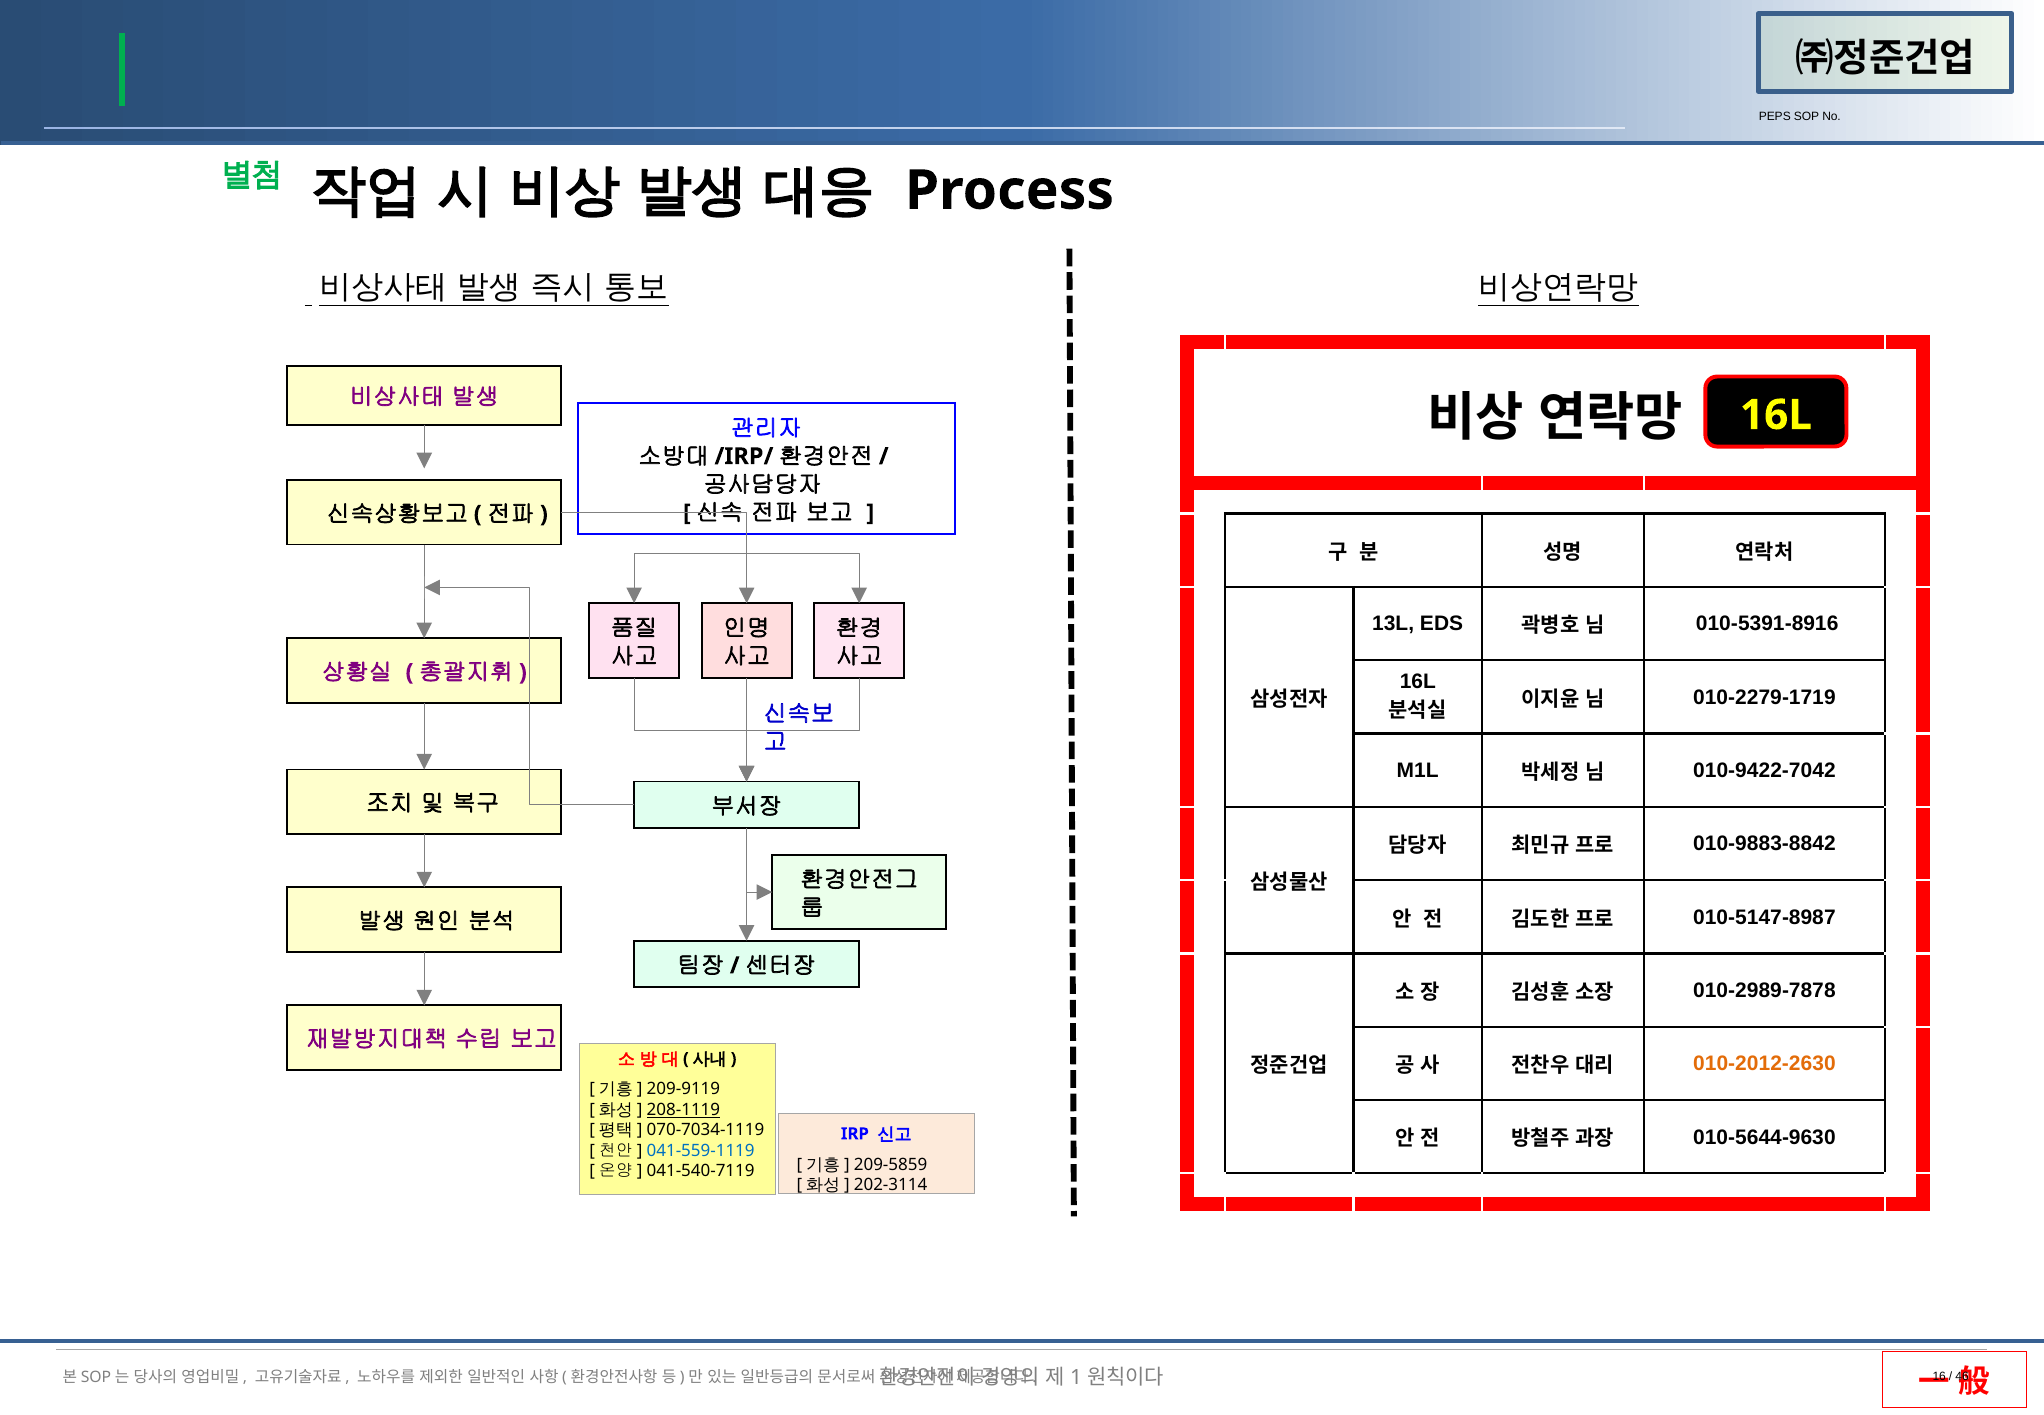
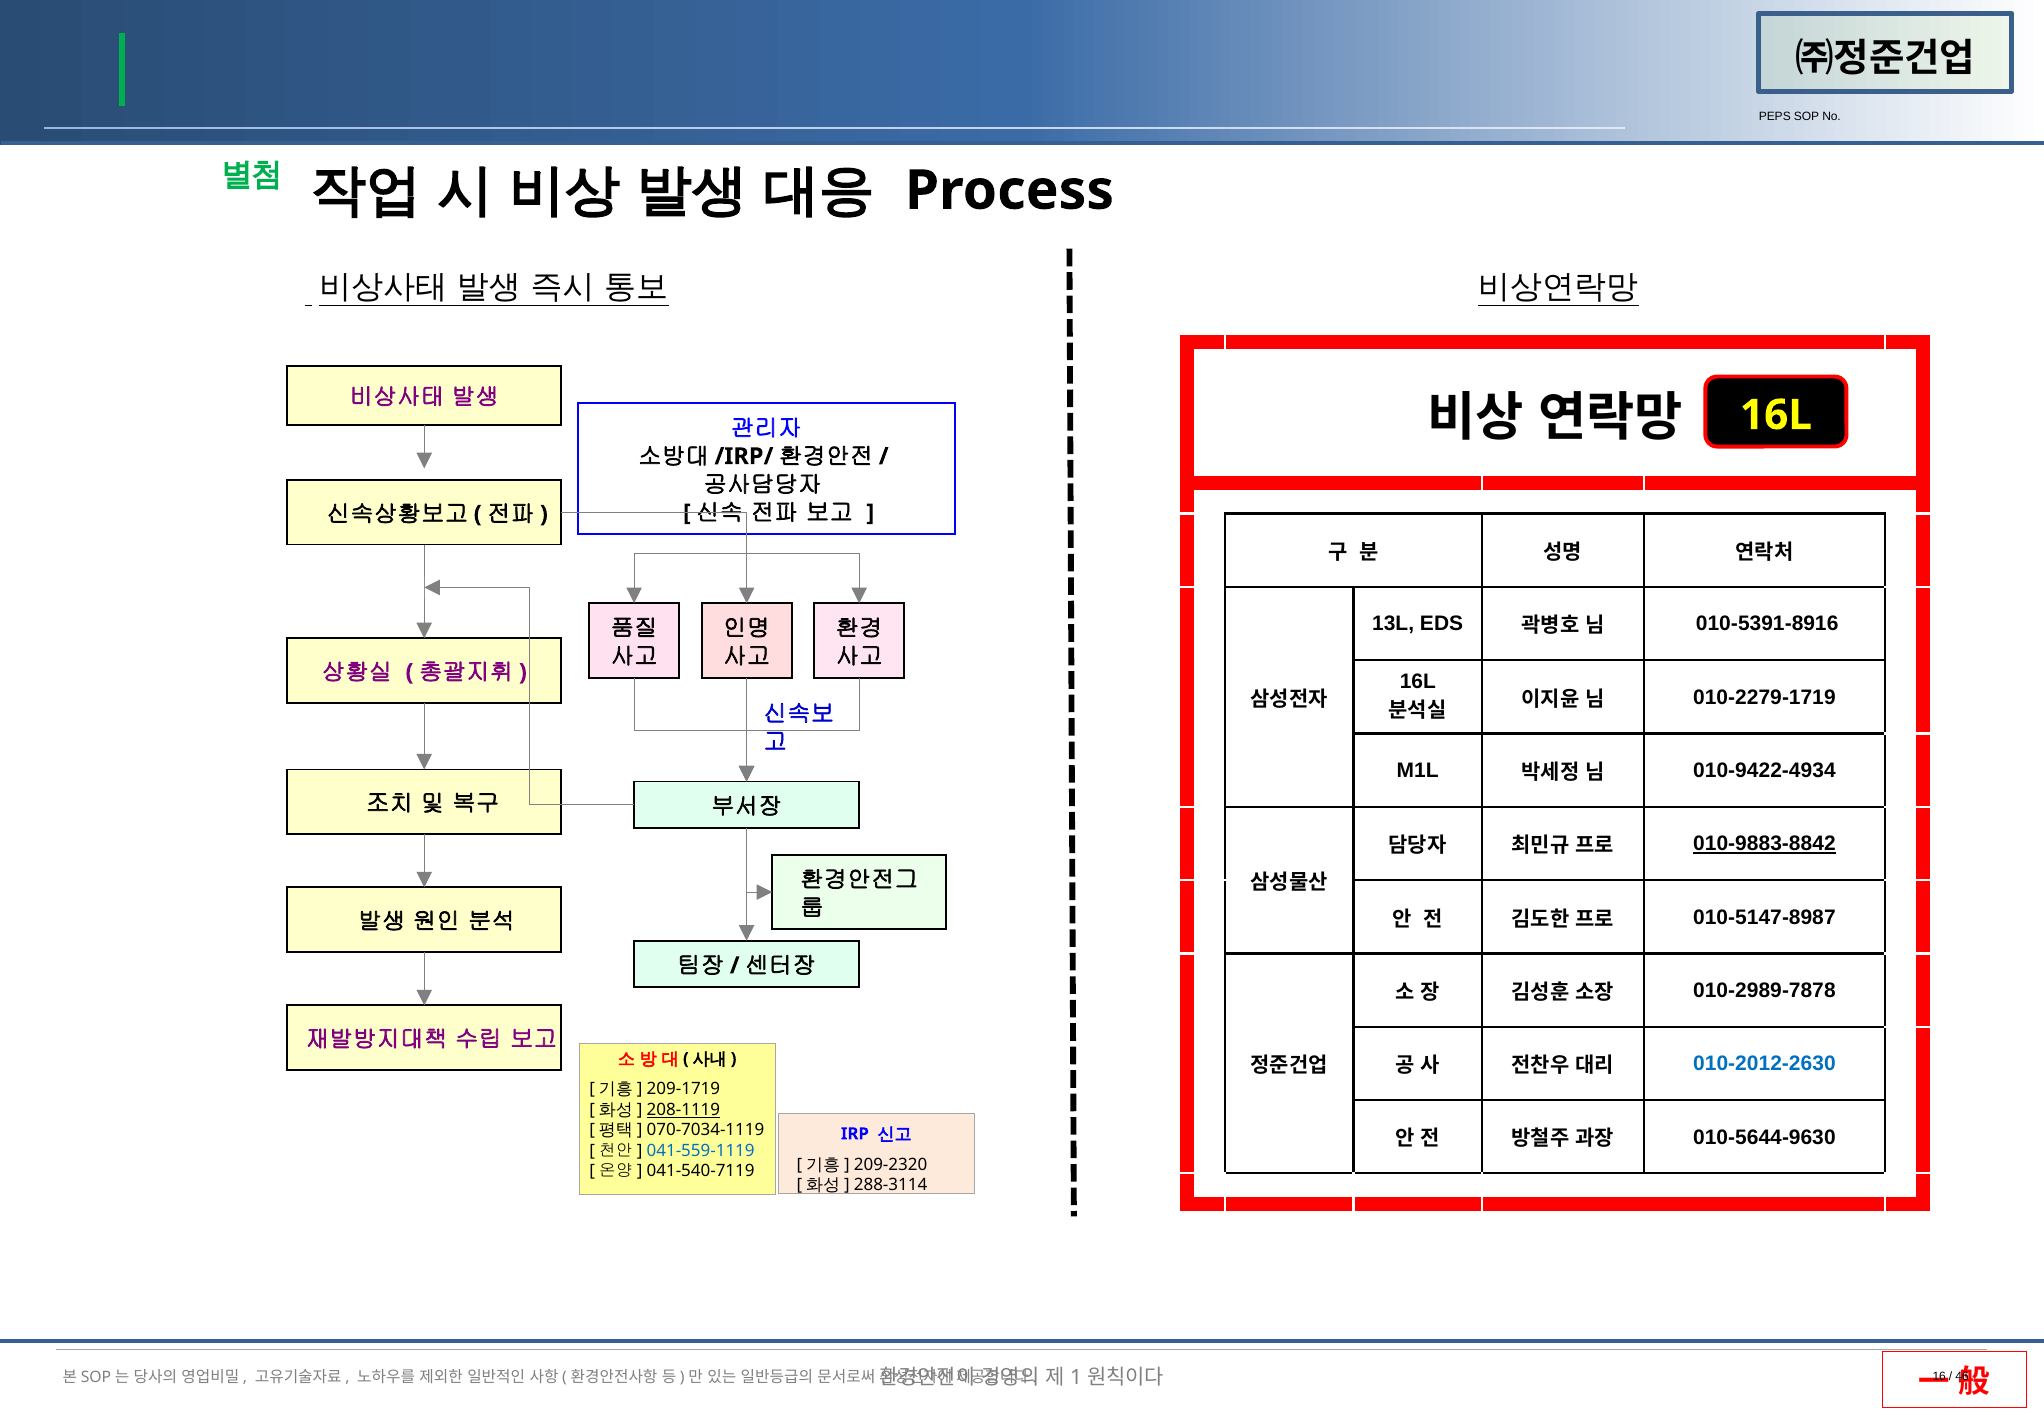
010-9422-7042: 010-9422-7042 -> 010-9422-4934
010-9883-8842 underline: none -> present
010-2012-2630 colour: orange -> blue
209-9119: 209-9119 -> 209-1719
209-5859: 209-5859 -> 209-2320
202-3114: 202-3114 -> 288-3114
